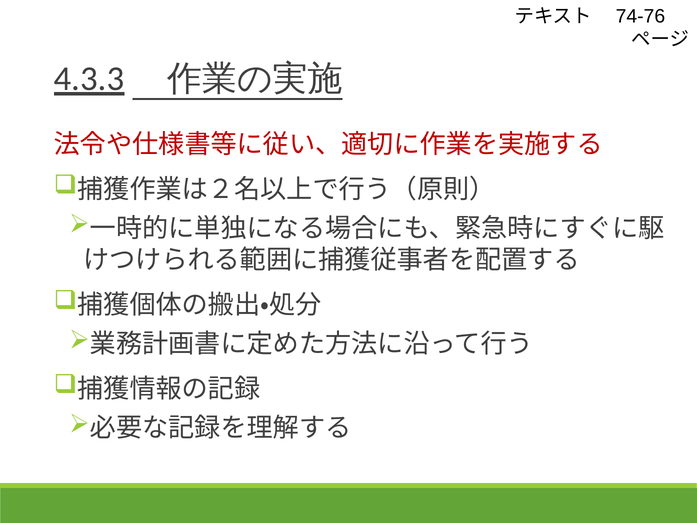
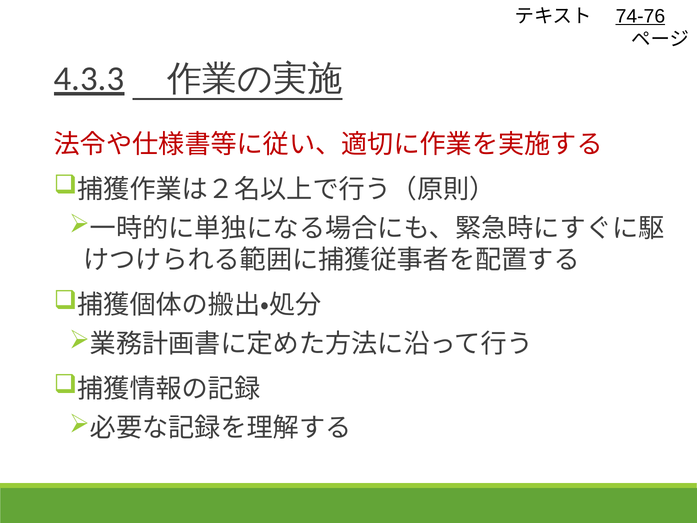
74-76 underline: none -> present
